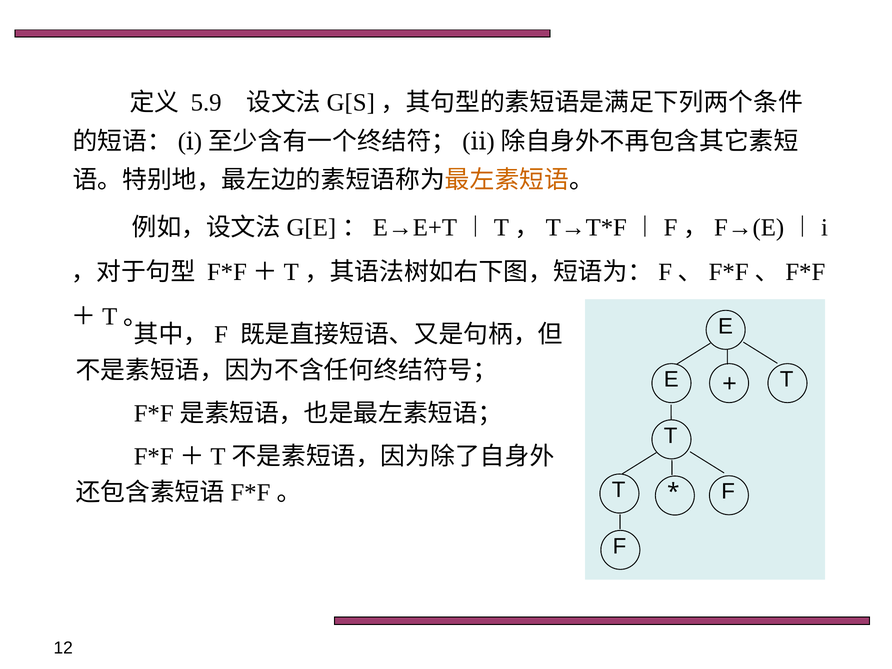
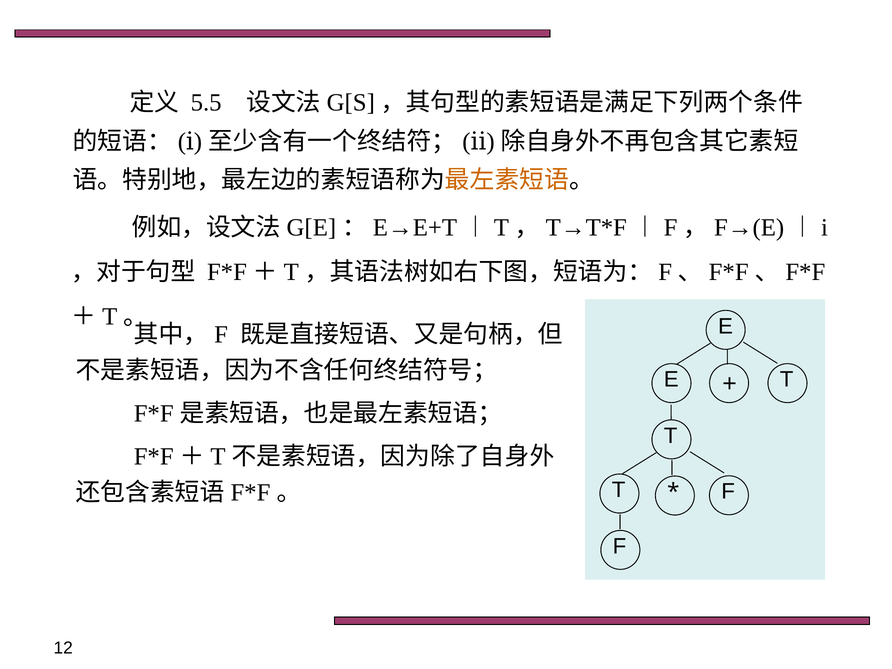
5.9: 5.9 -> 5.5
